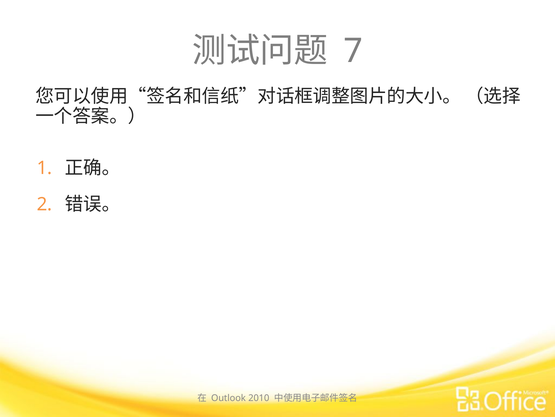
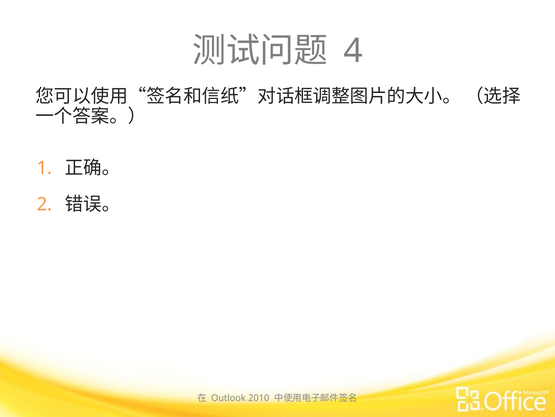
7: 7 -> 4
